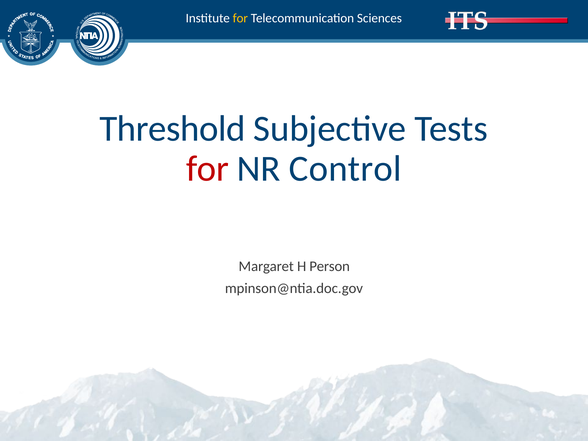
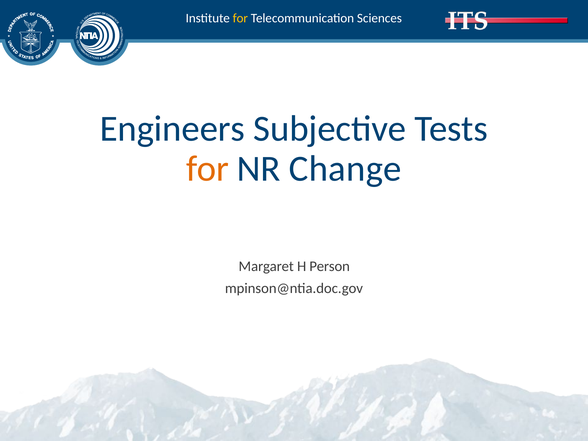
Threshold: Threshold -> Engineers
for at (207, 169) colour: red -> orange
Control: Control -> Change
